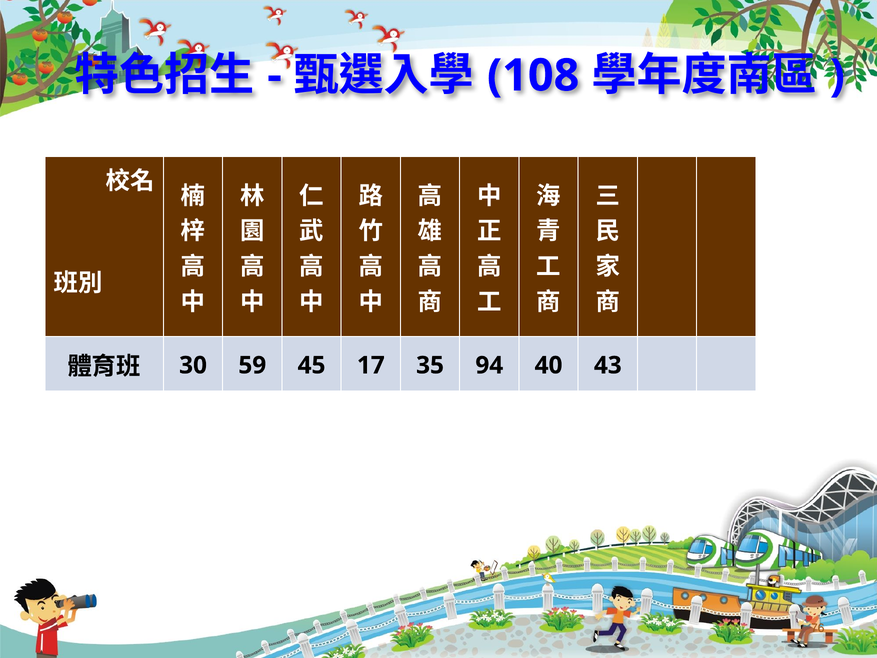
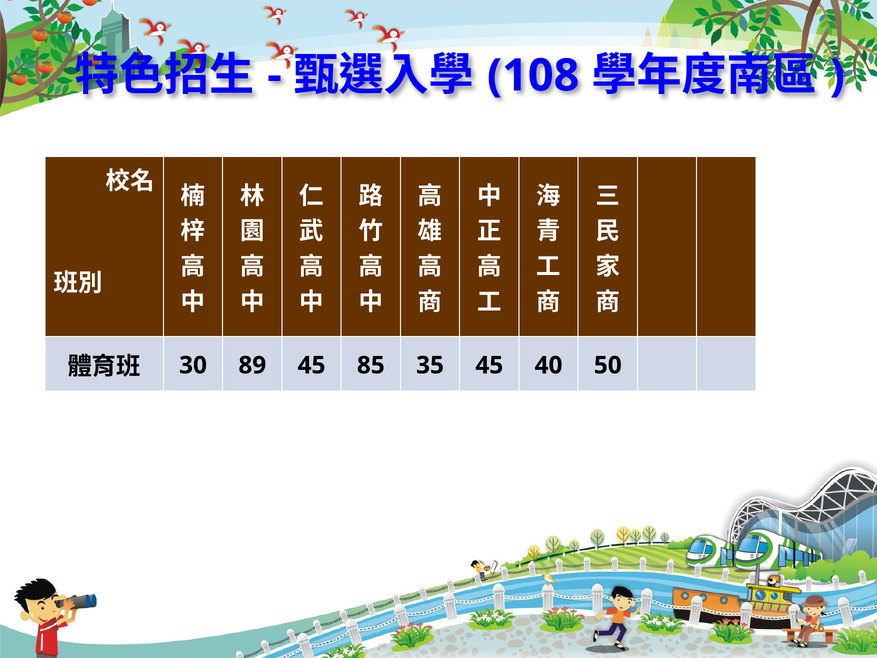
59: 59 -> 89
17: 17 -> 85
35 94: 94 -> 45
43: 43 -> 50
